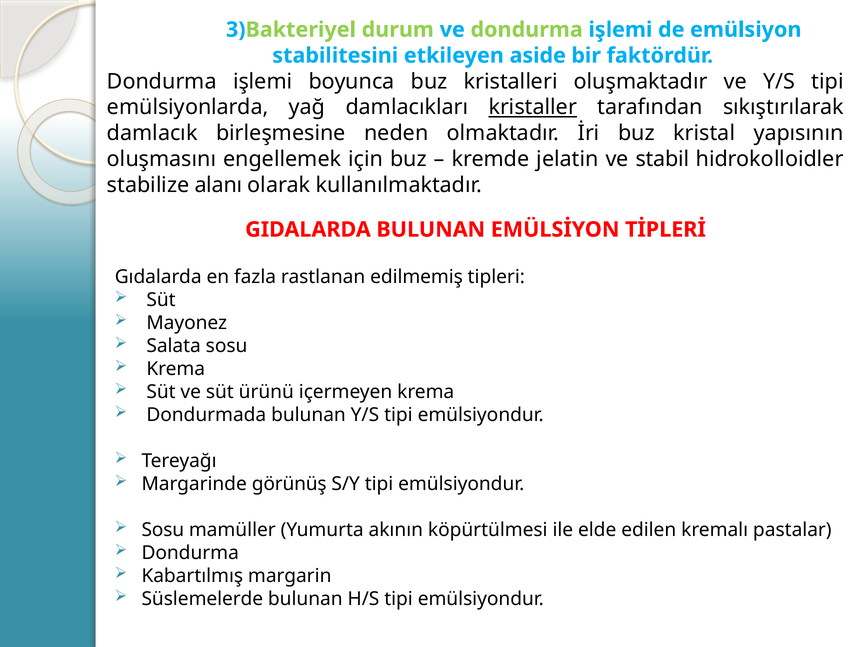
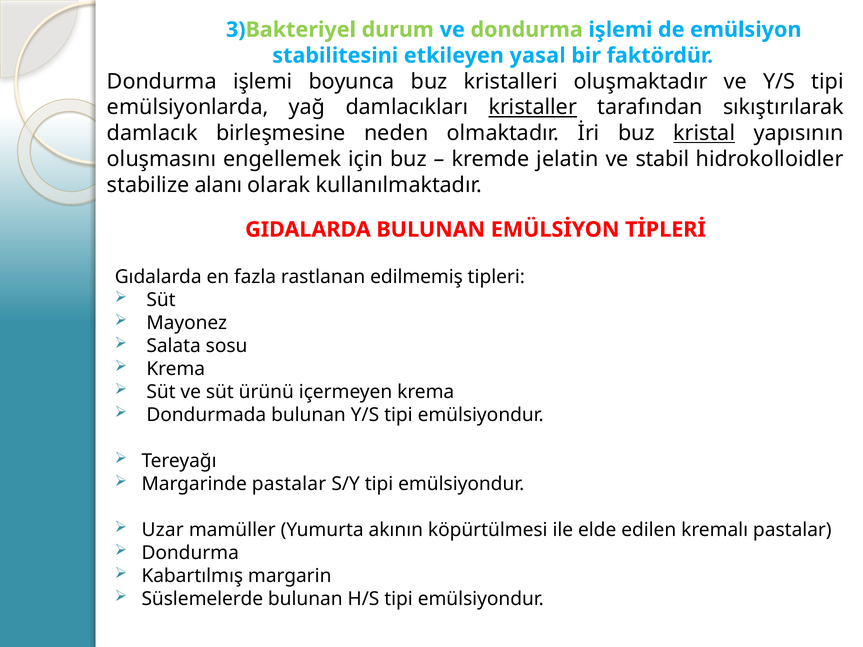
aside: aside -> yasal
kristal underline: none -> present
Margarinde görünüş: görünüş -> pastalar
Sosu at (163, 530): Sosu -> Uzar
